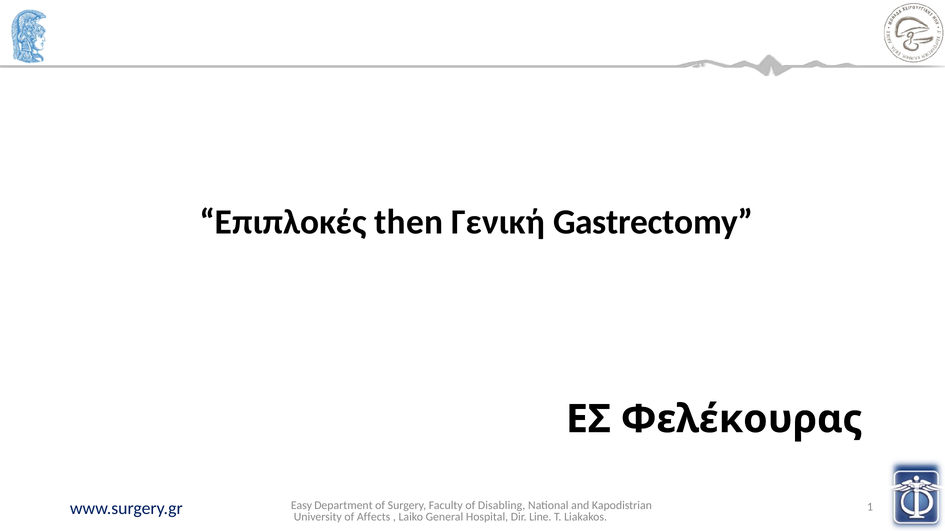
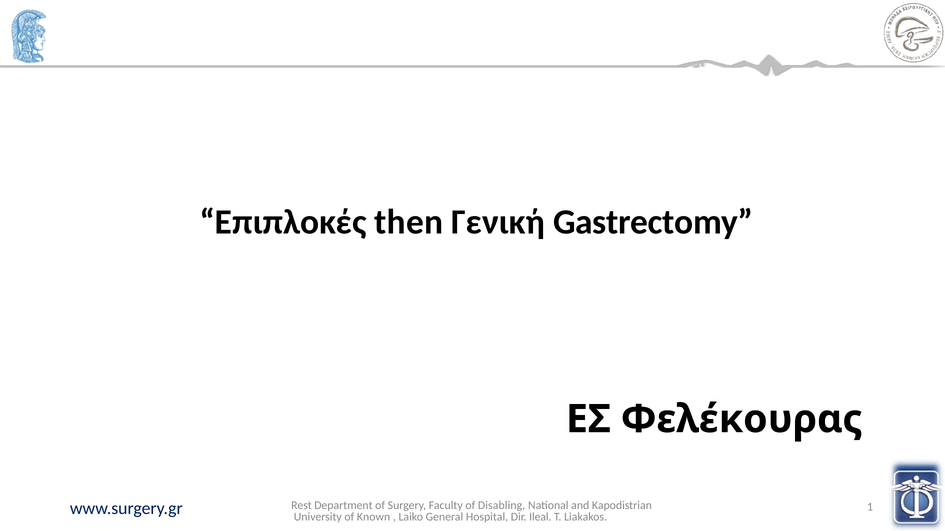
Easy: Easy -> Rest
Affects: Affects -> Known
Line: Line -> Ileal
